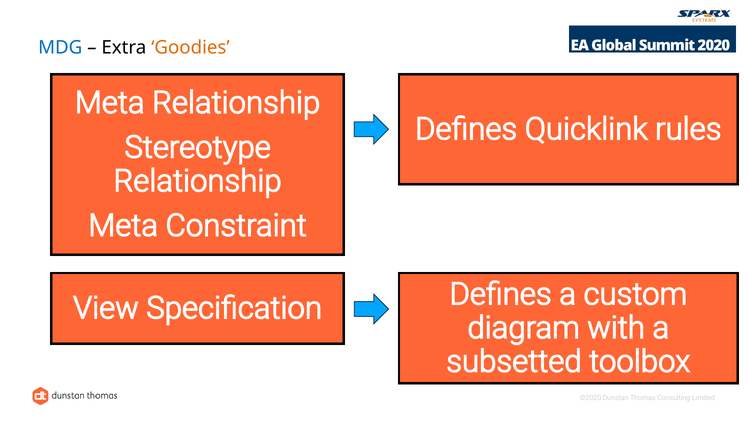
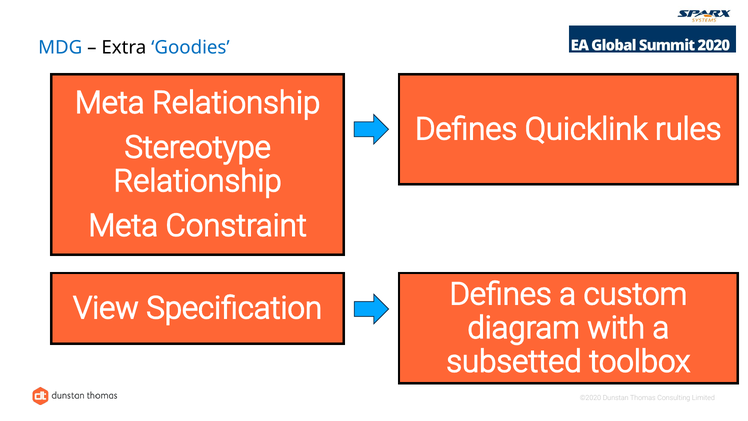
Goodies colour: orange -> blue
